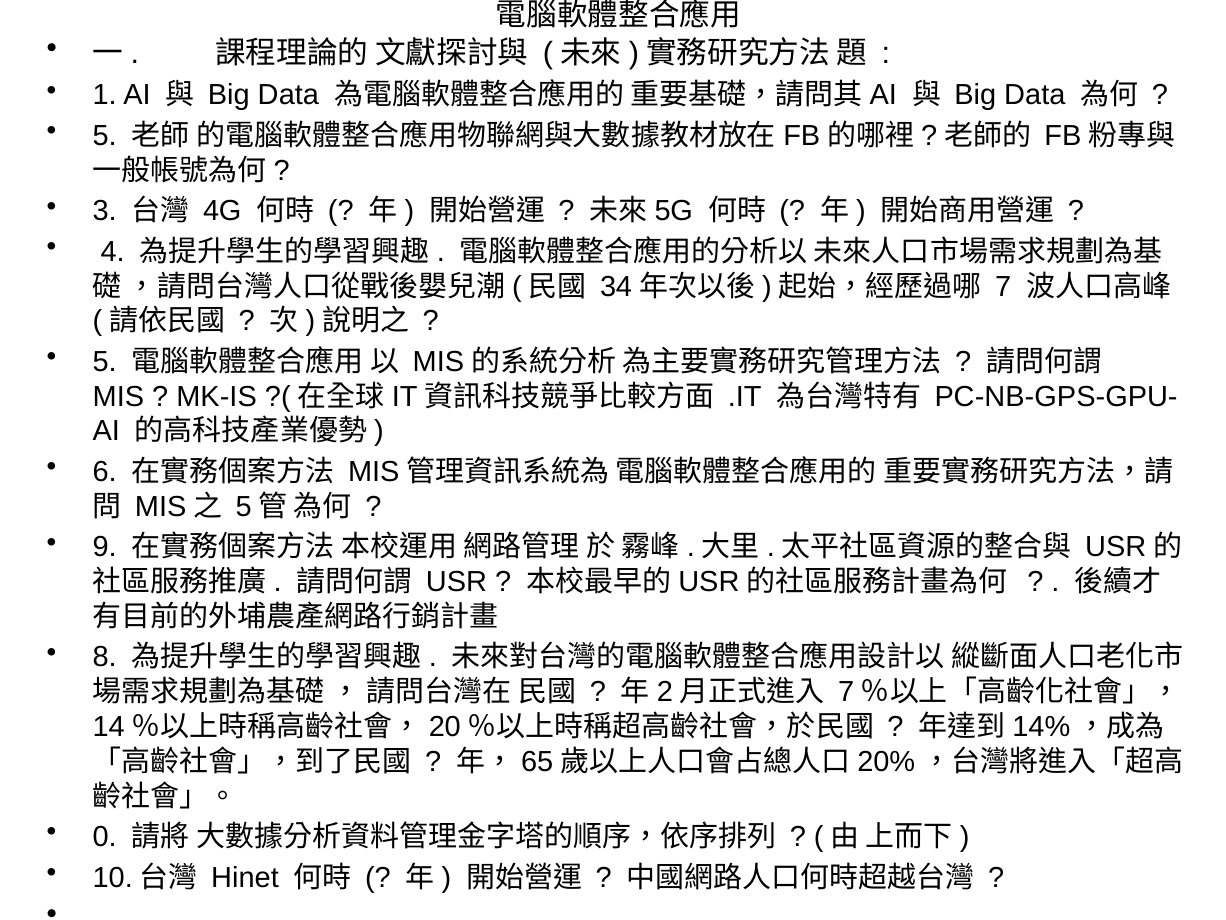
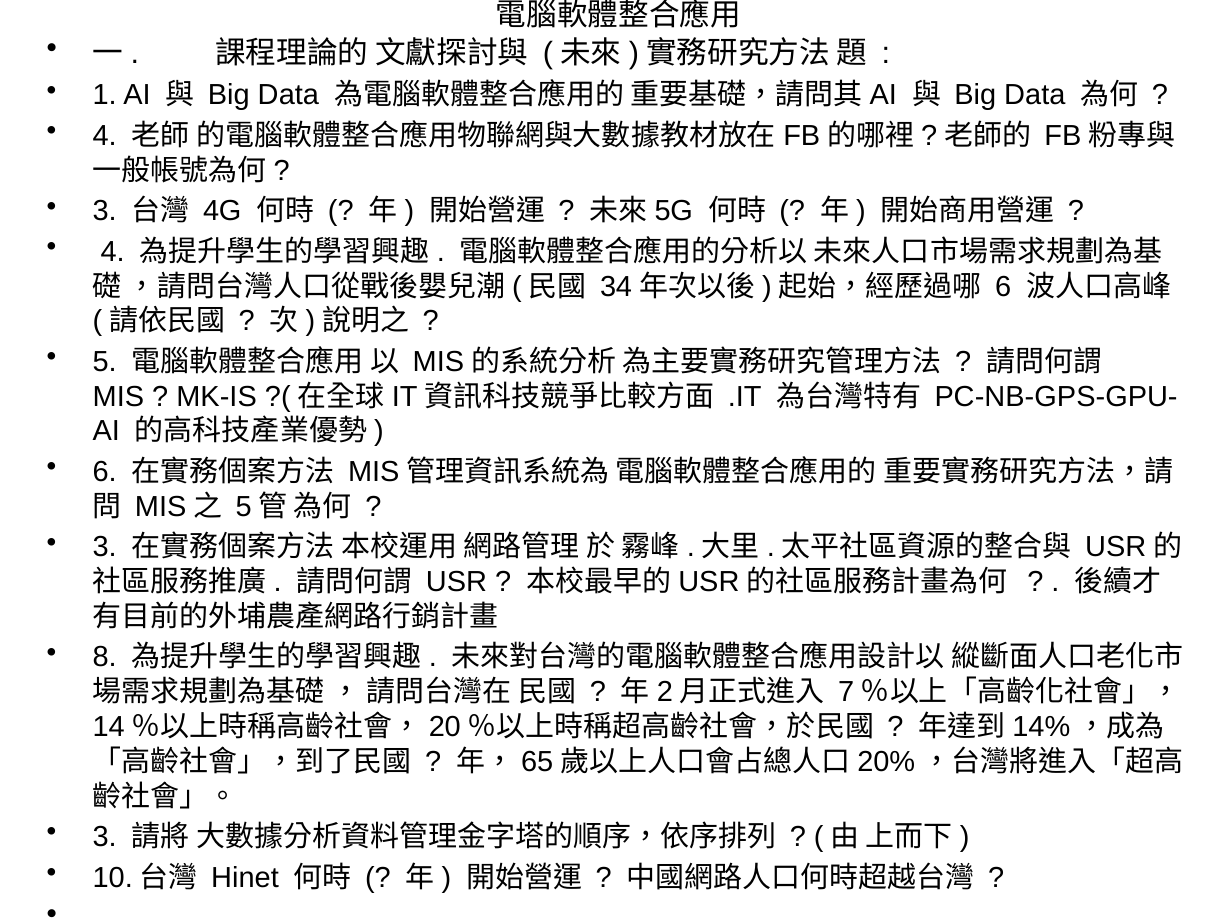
5 at (105, 136): 5 -> 4
7 at (1003, 286): 7 -> 6
9 at (105, 547): 9 -> 3
0 at (105, 837): 0 -> 3
